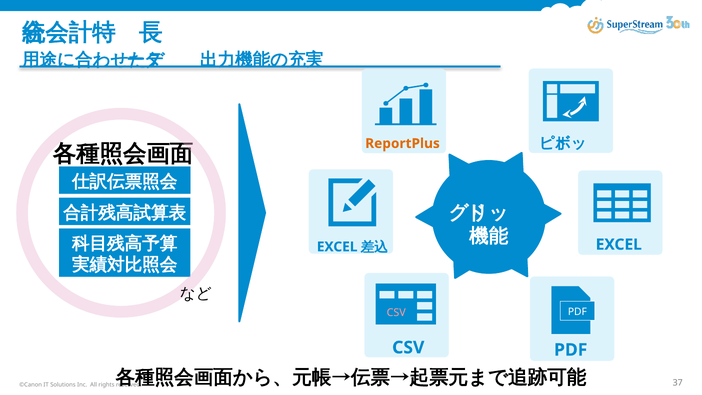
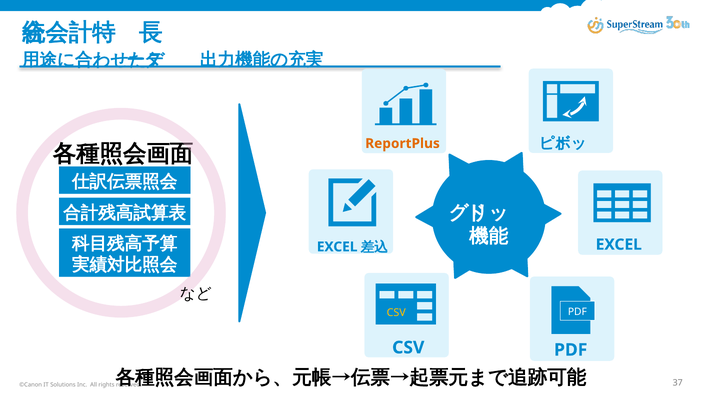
CSV at (396, 313) colour: pink -> yellow
